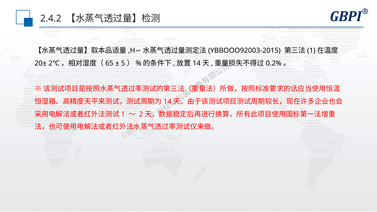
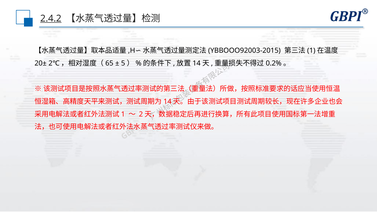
2.4.2 underline: none -> present
